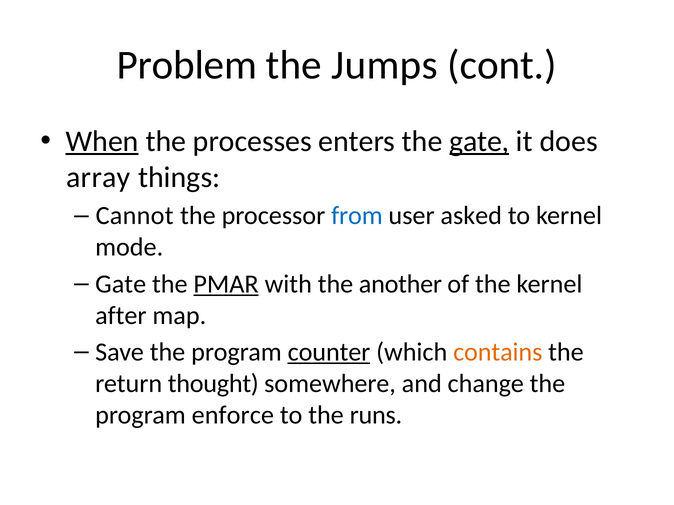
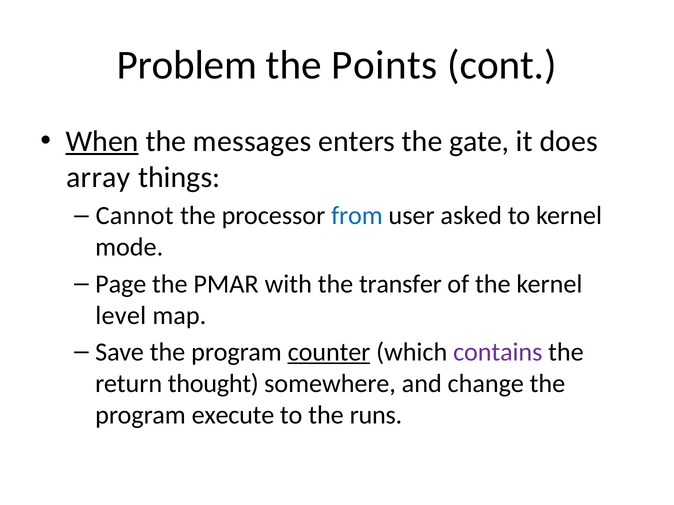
Jumps: Jumps -> Points
processes: processes -> messages
gate at (479, 141) underline: present -> none
Gate at (121, 284): Gate -> Page
PMAR underline: present -> none
another: another -> transfer
after: after -> level
contains colour: orange -> purple
enforce: enforce -> execute
